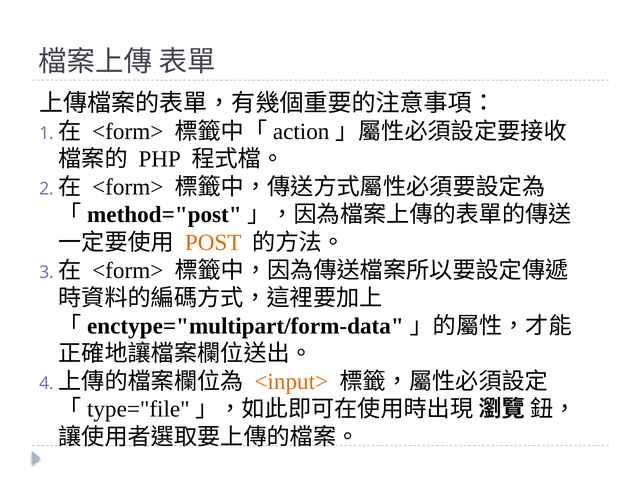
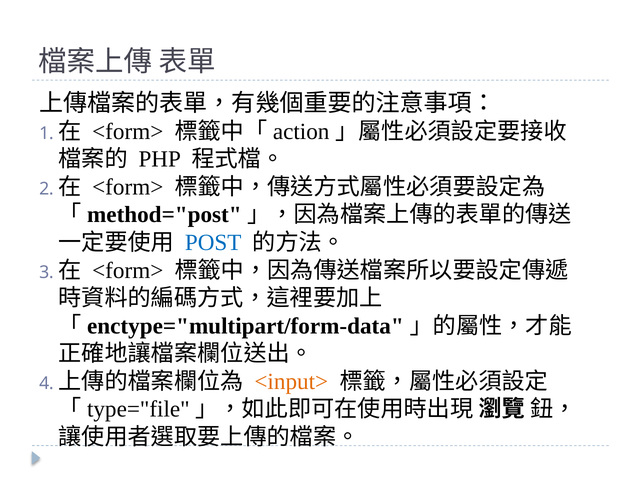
POST colour: orange -> blue
